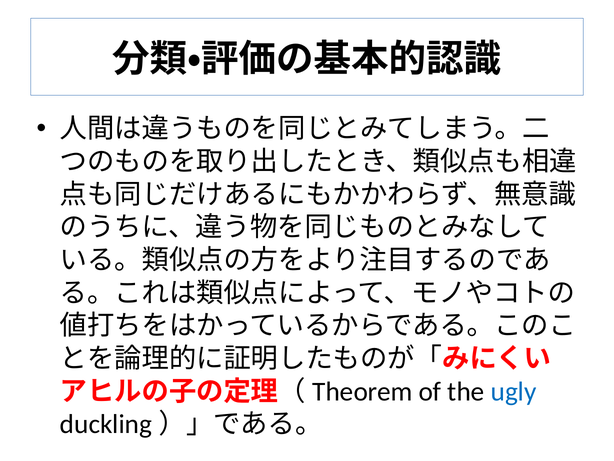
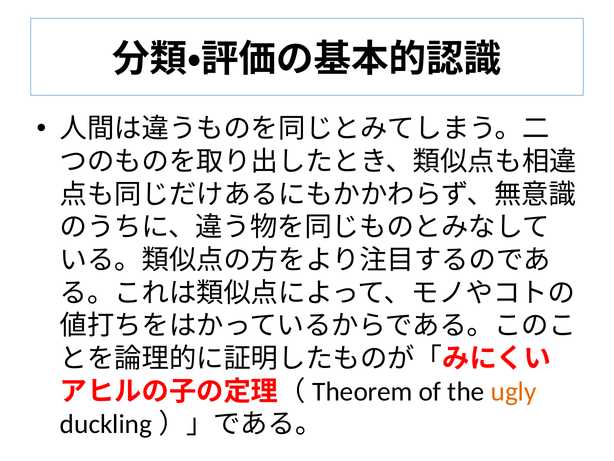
ugly colour: blue -> orange
